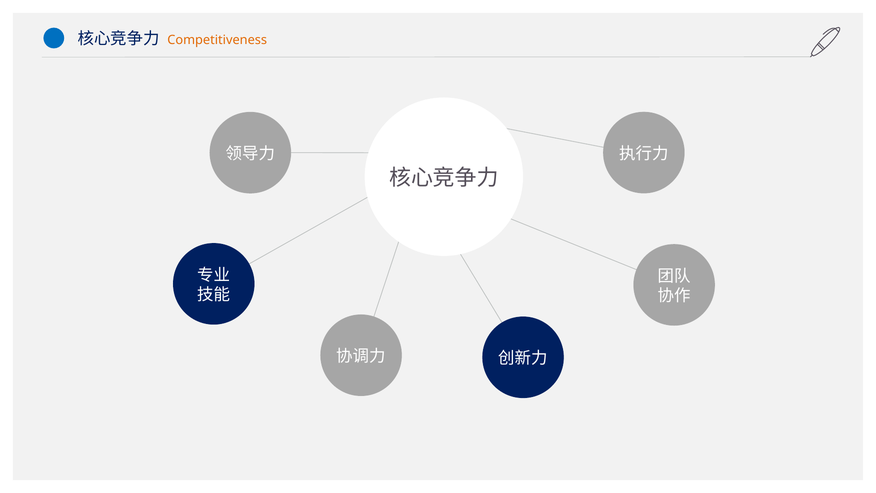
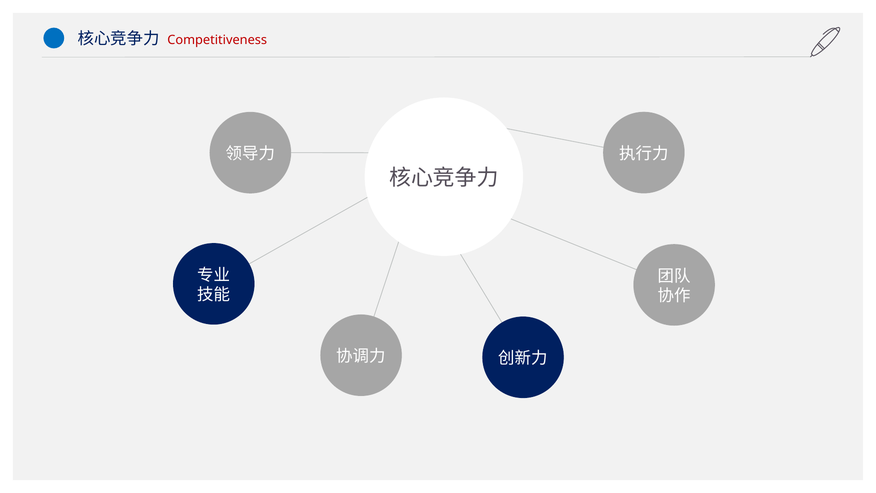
Competitiveness colour: orange -> red
